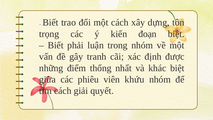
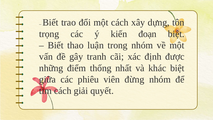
phải: phải -> thao
khứu: khứu -> đừng
